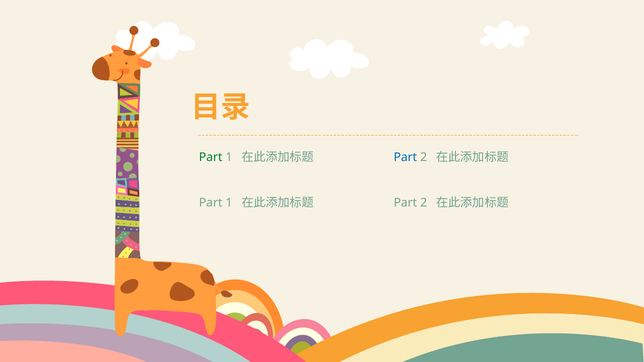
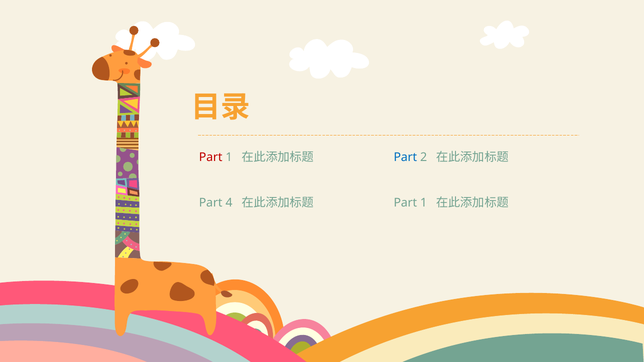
Part at (211, 158) colour: green -> red
1 at (229, 203): 1 -> 4
2 at (424, 203): 2 -> 1
